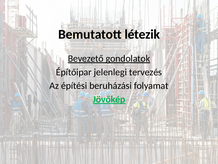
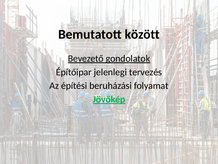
létezik: létezik -> között
